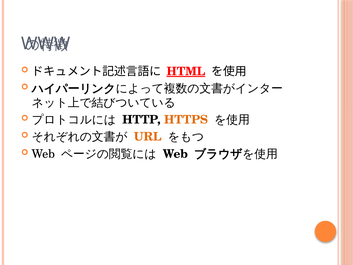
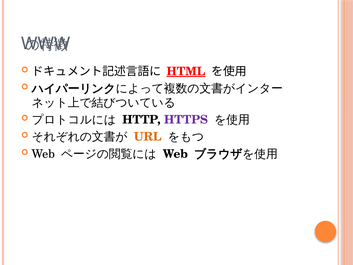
HTTPS colour: orange -> purple
